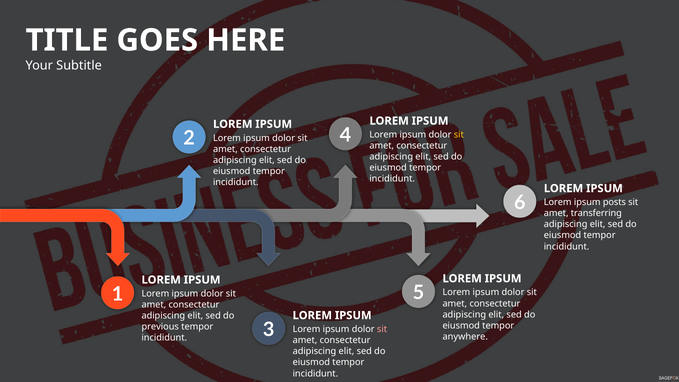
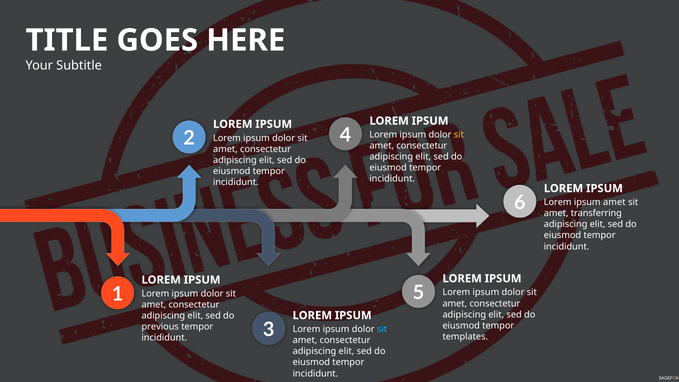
ipsum posts: posts -> amet
sit at (382, 329) colour: pink -> light blue
anywhere: anywhere -> templates
